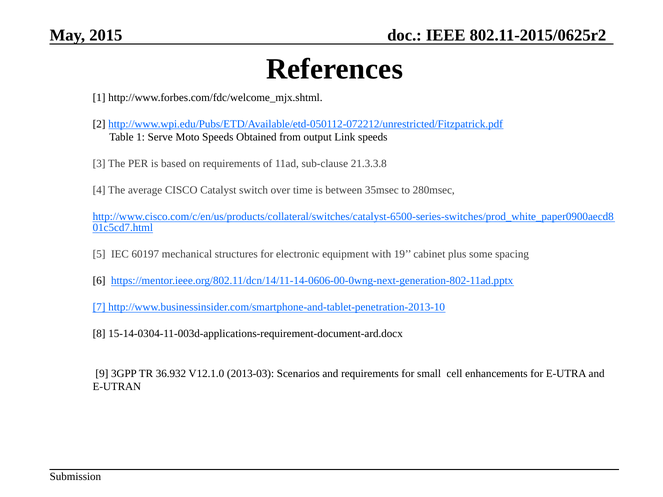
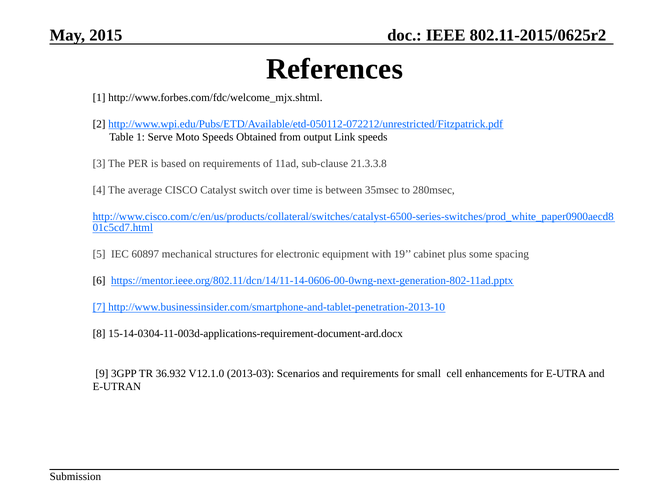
60197: 60197 -> 60897
